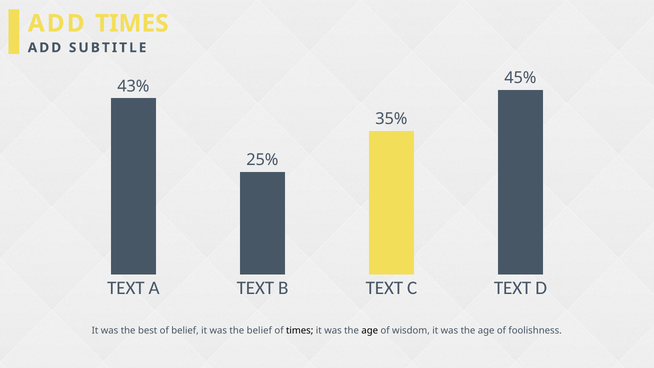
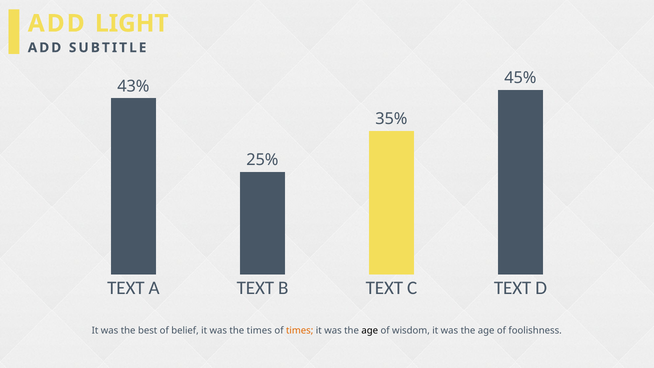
ADD TIMES: TIMES -> LIGHT
the belief: belief -> times
times at (300, 331) colour: black -> orange
